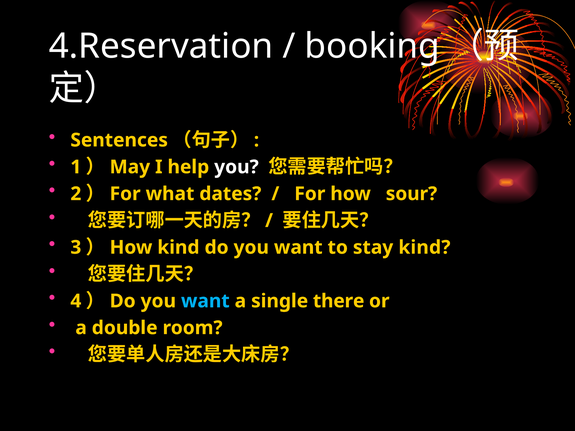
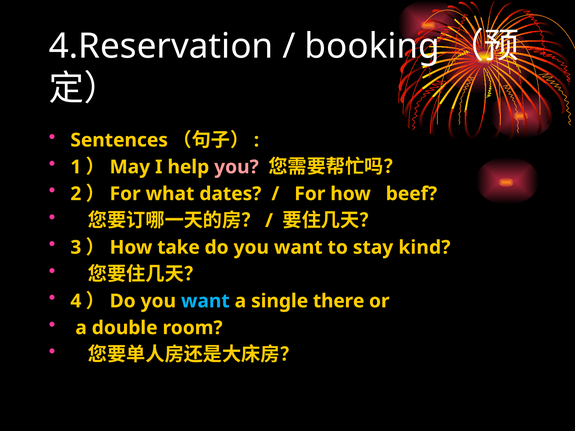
you at (236, 167) colour: white -> pink
sour: sour -> beef
How kind: kind -> take
